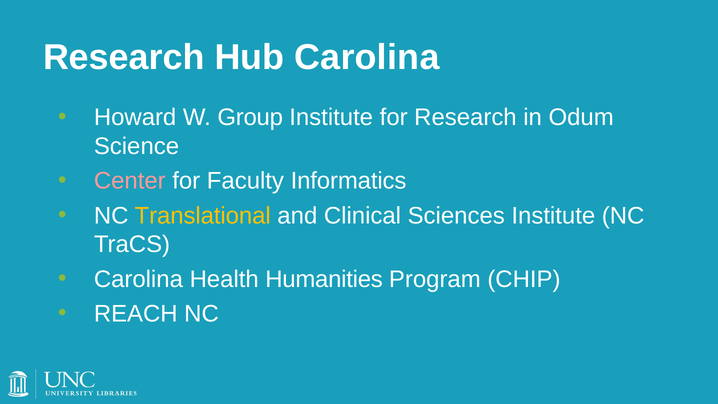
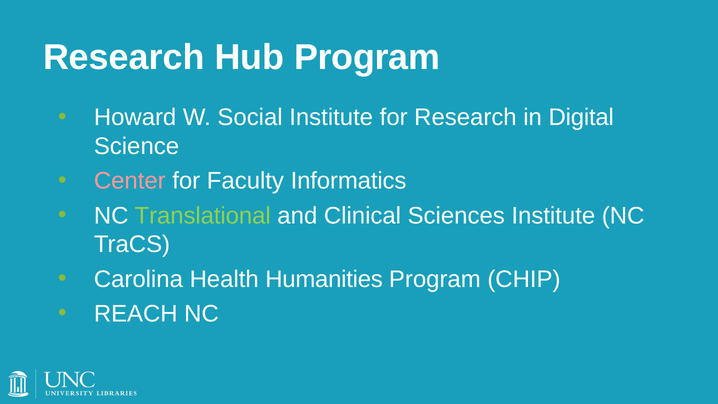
Hub Carolina: Carolina -> Program
Group: Group -> Social
Odum: Odum -> Digital
Translational colour: yellow -> light green
